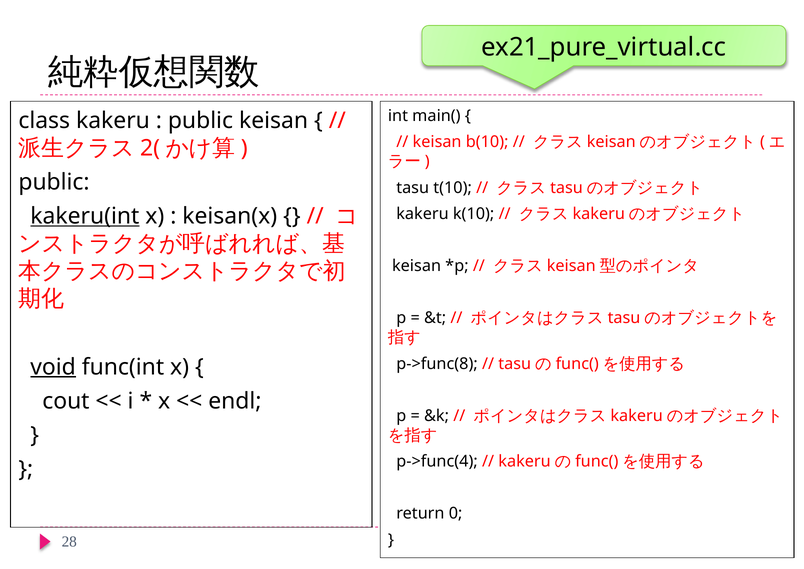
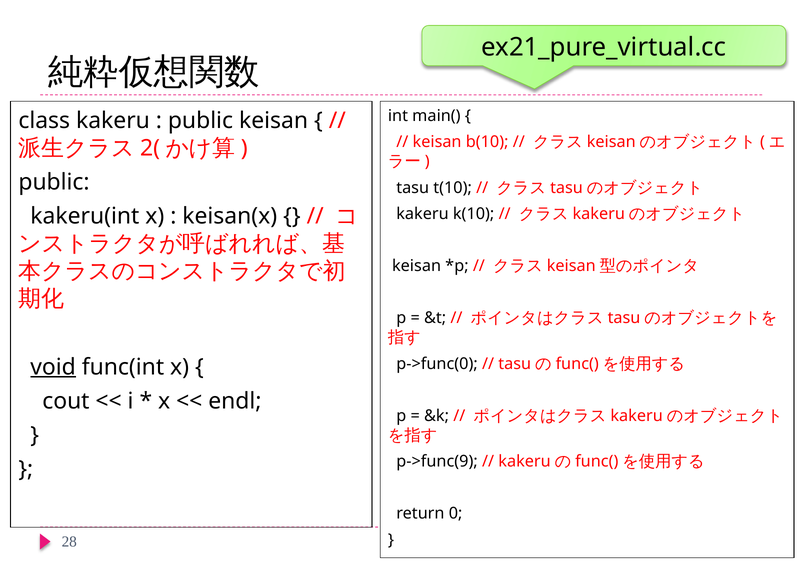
kakeru(int underline: present -> none
p->func(8: p->func(8 -> p->func(0
p->func(4: p->func(4 -> p->func(9
